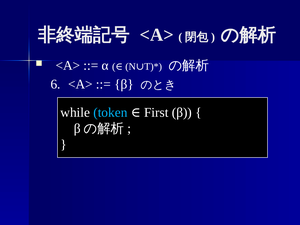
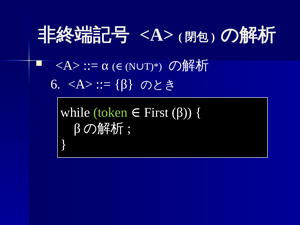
token colour: light blue -> light green
